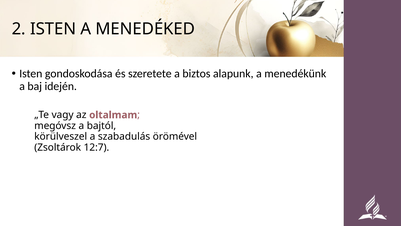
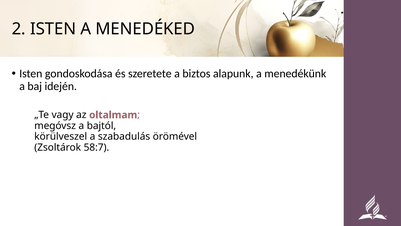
12:7: 12:7 -> 58:7
